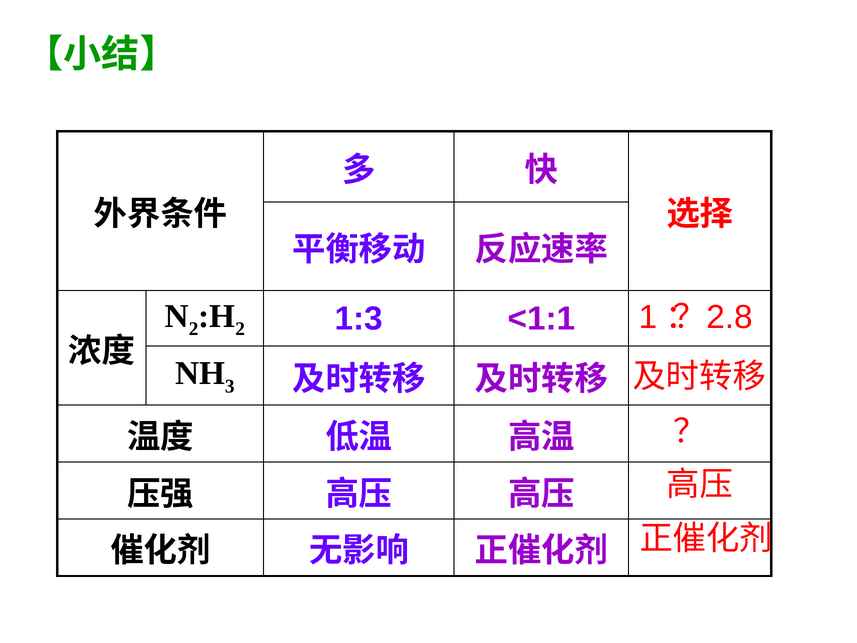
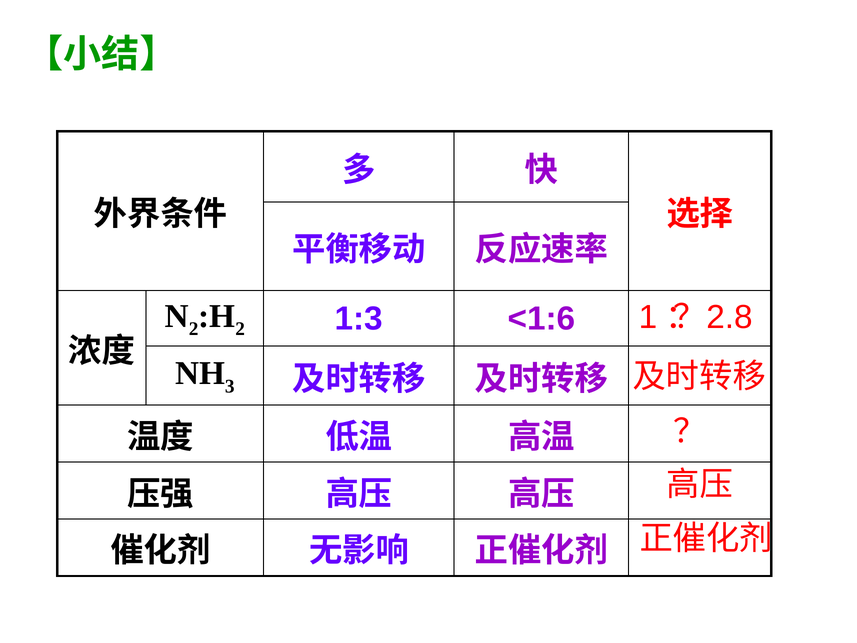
<1:1: <1:1 -> <1:6
